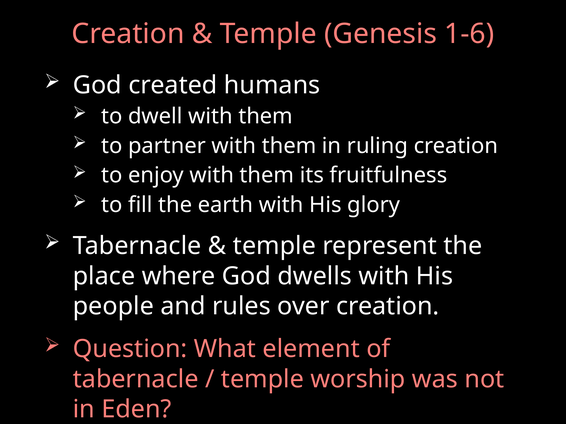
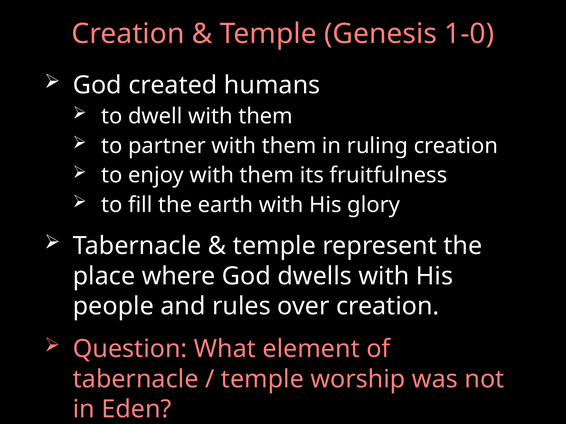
1-6: 1-6 -> 1-0
